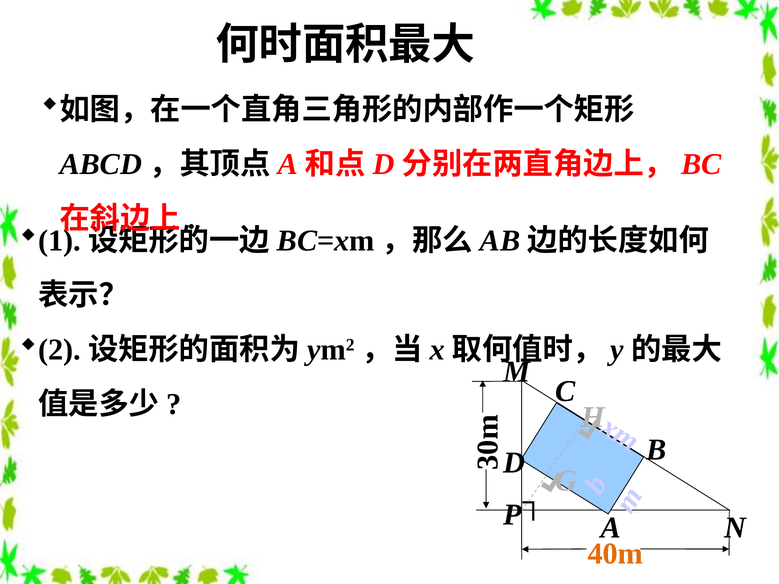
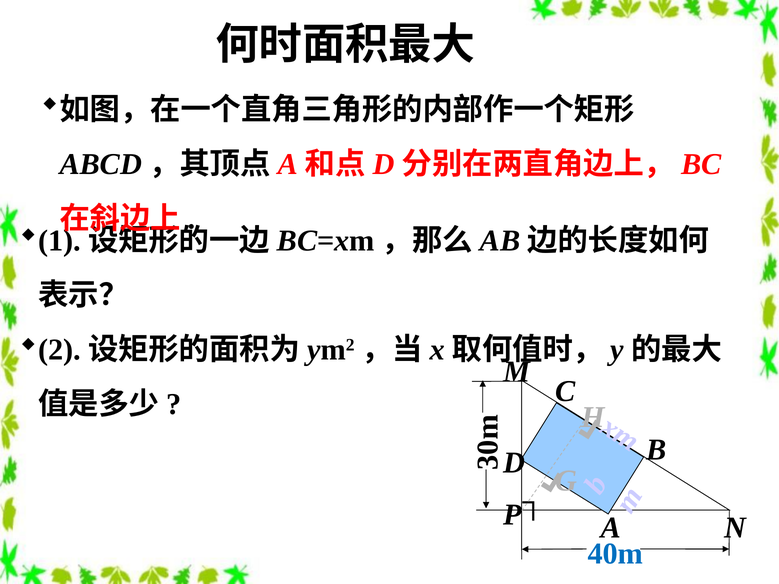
40m colour: orange -> blue
